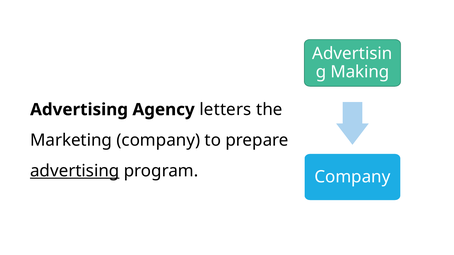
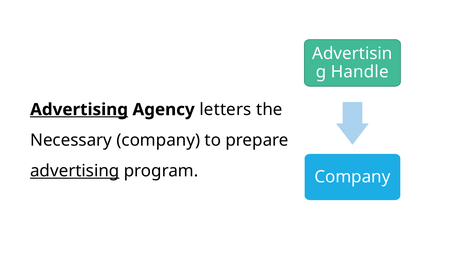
Making: Making -> Handle
Advertising at (79, 110) underline: none -> present
Marketing: Marketing -> Necessary
